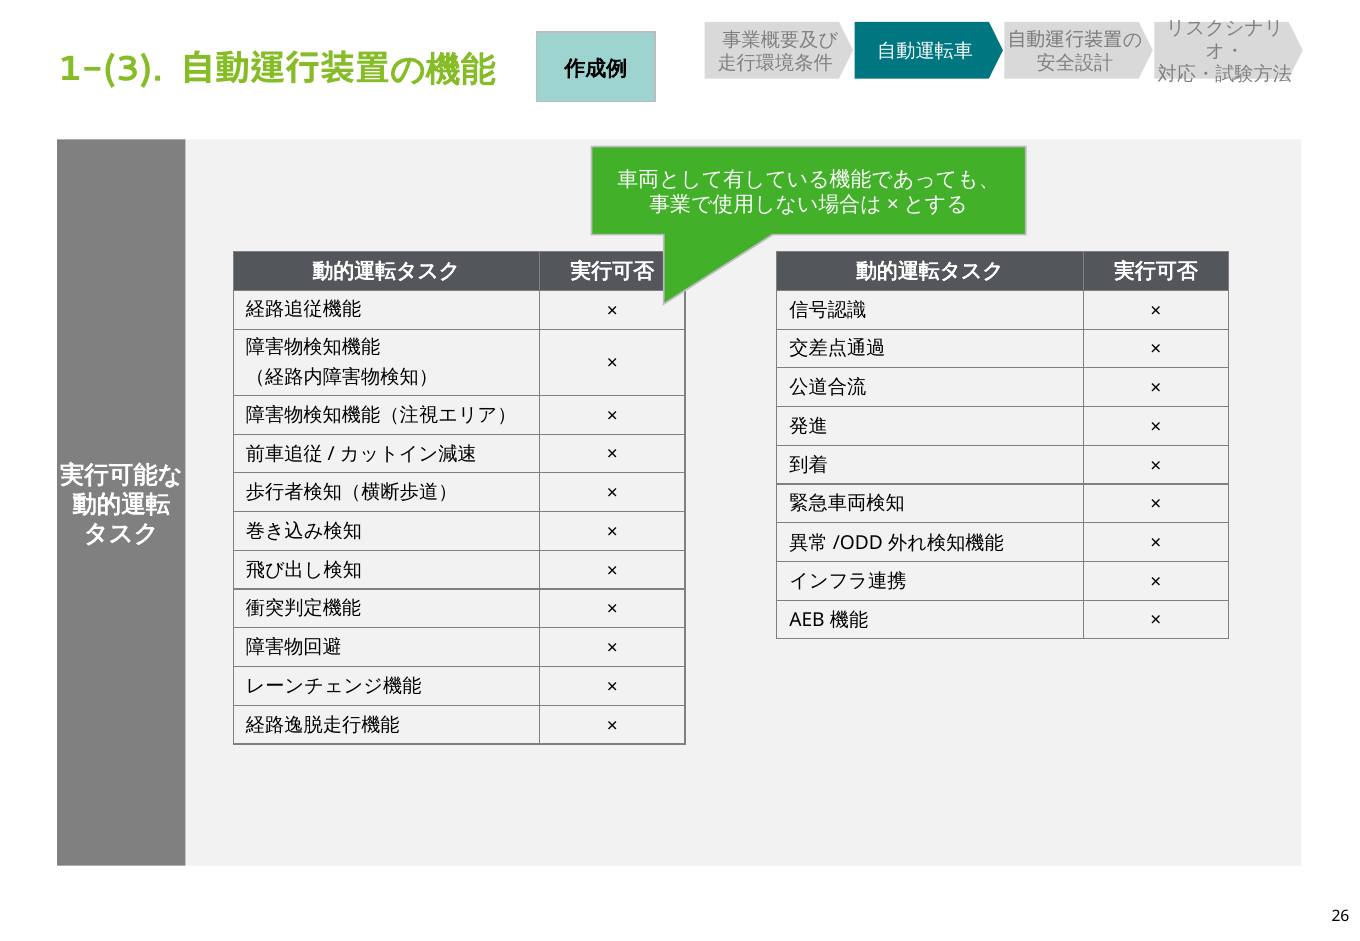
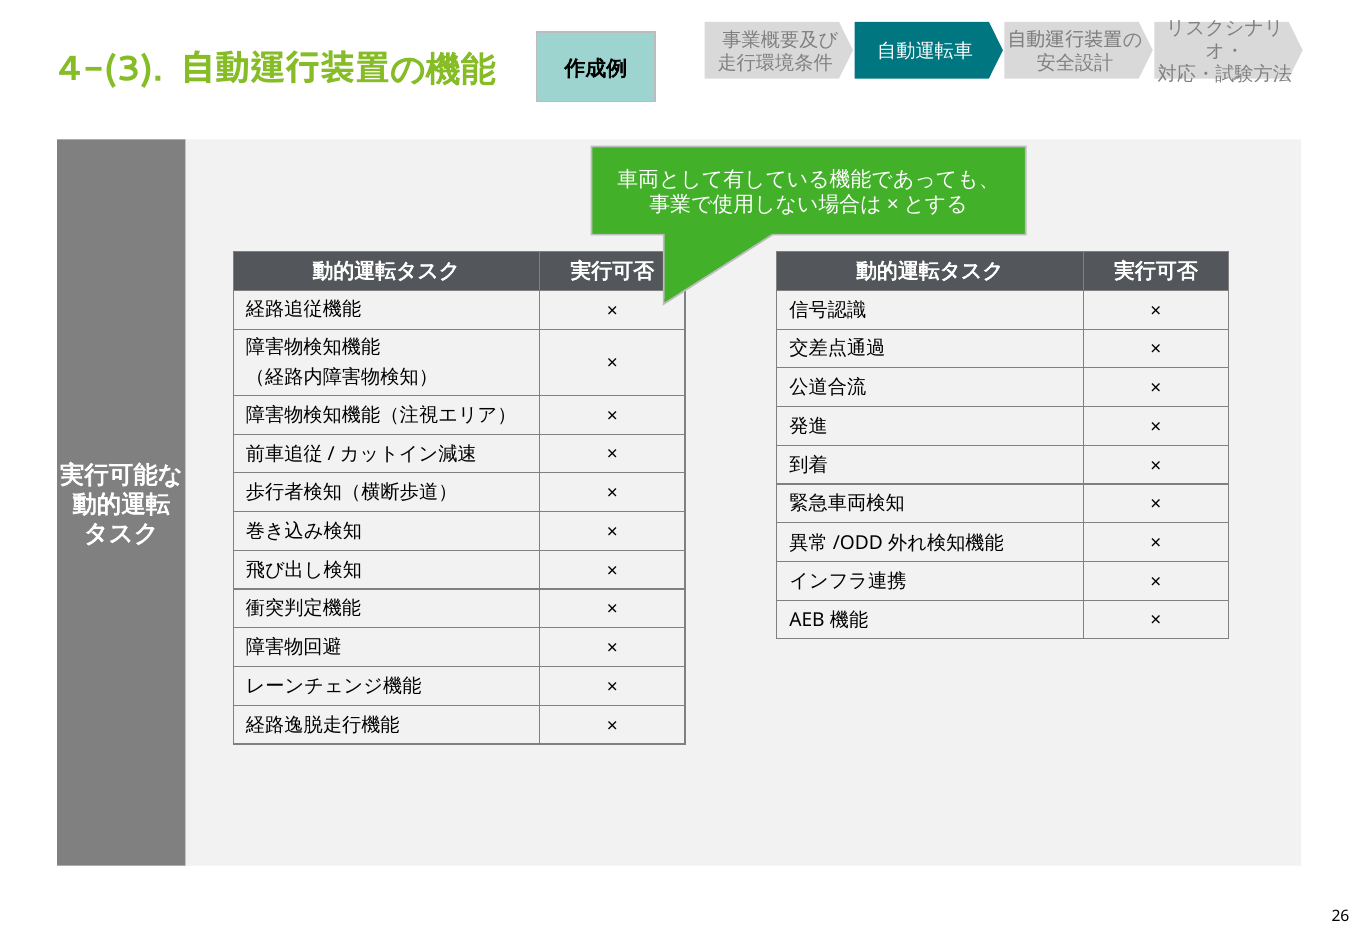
1-(3: 1-(3 -> 4-(3
